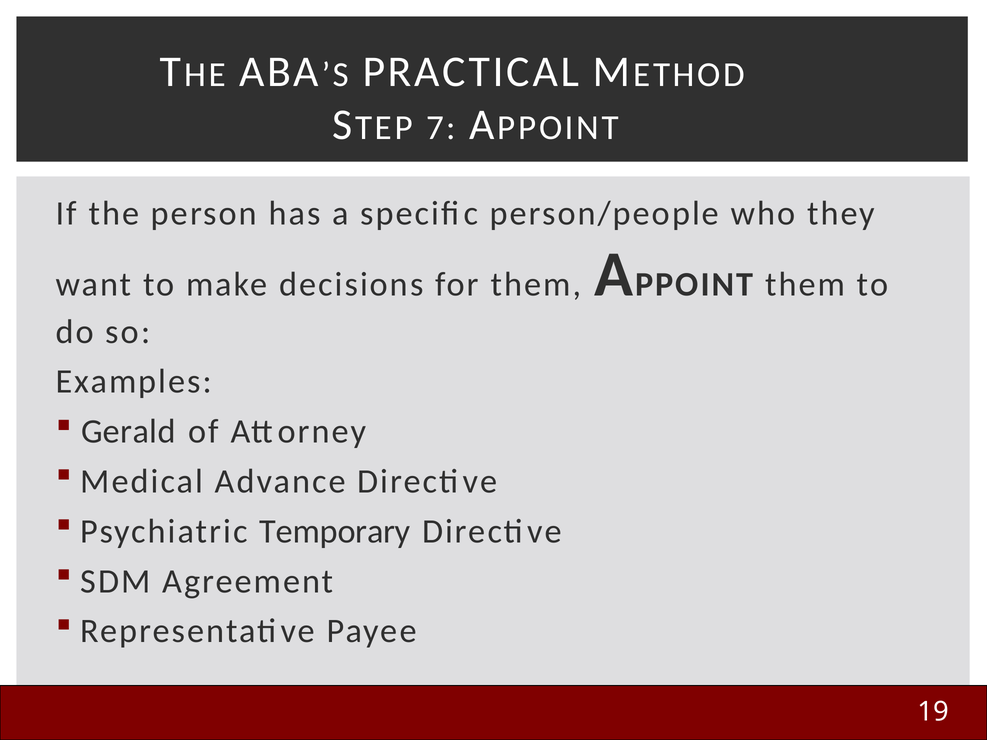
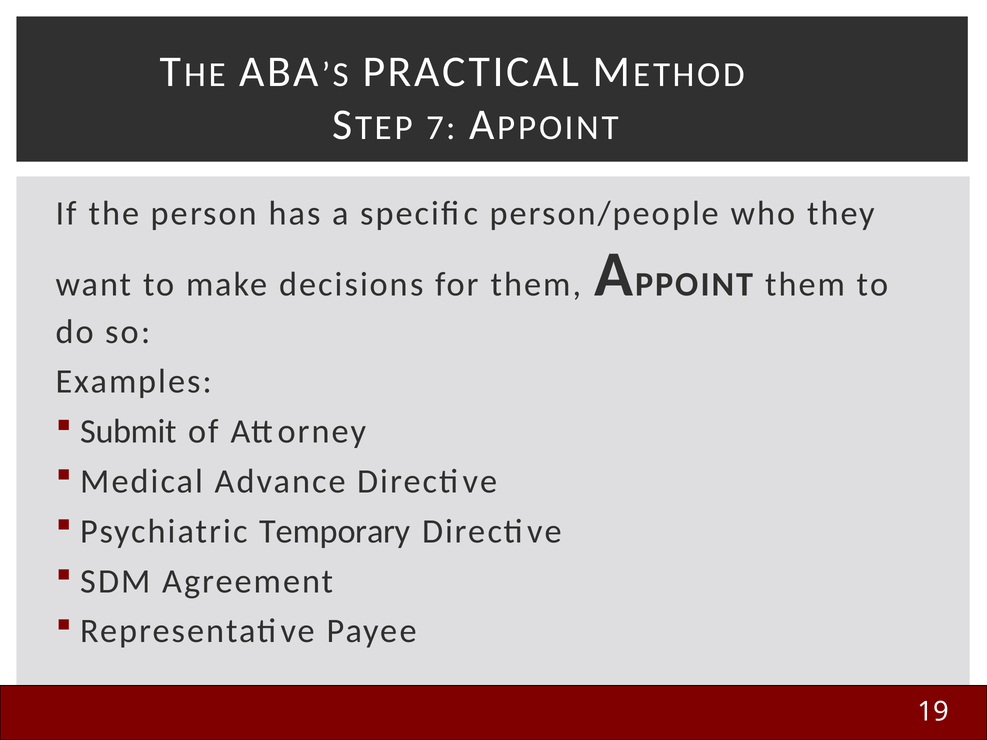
Gerald: Gerald -> Submit
